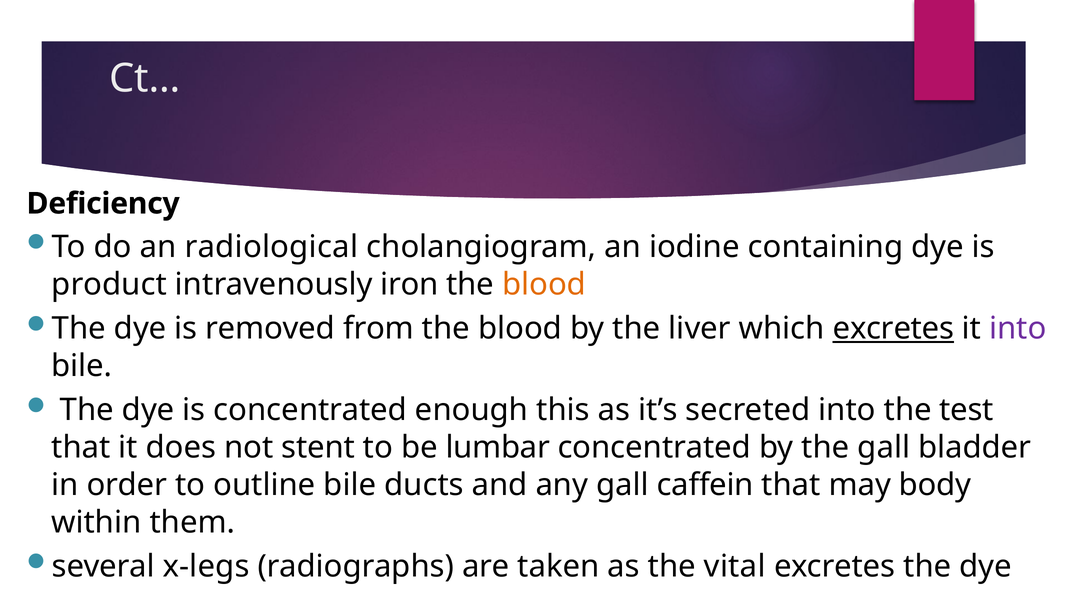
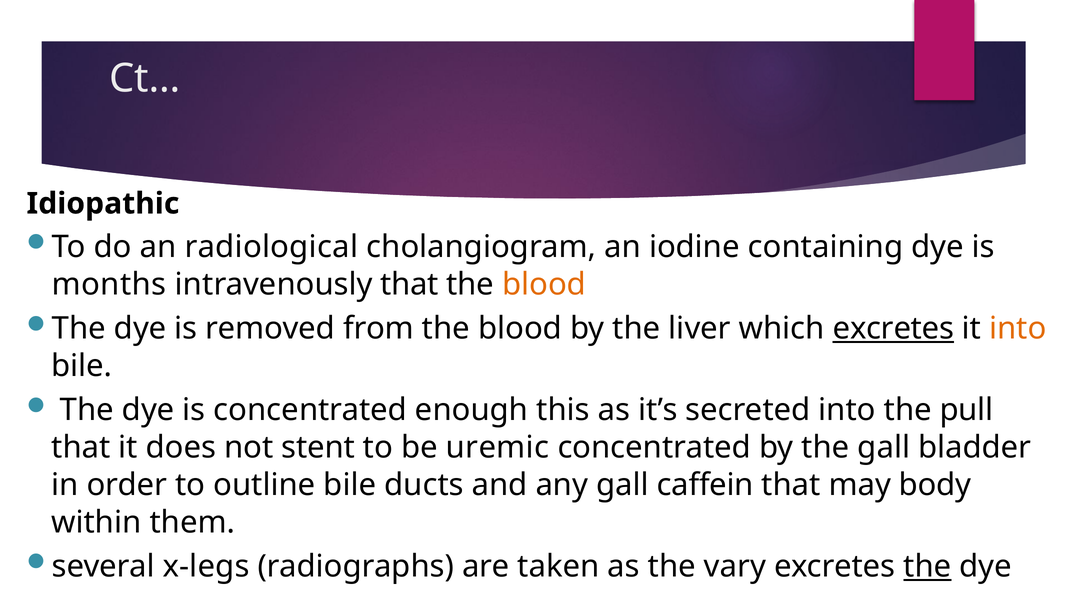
Deficiency: Deficiency -> Idiopathic
product: product -> months
intravenously iron: iron -> that
into at (1018, 329) colour: purple -> orange
test: test -> pull
lumbar: lumbar -> uremic
vital: vital -> vary
the at (927, 566) underline: none -> present
